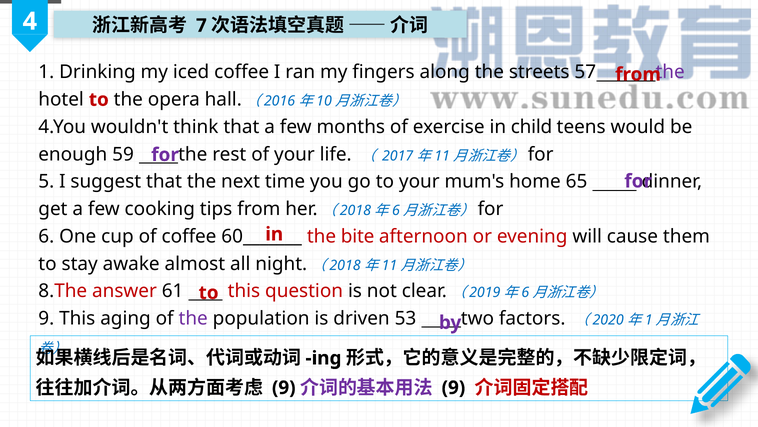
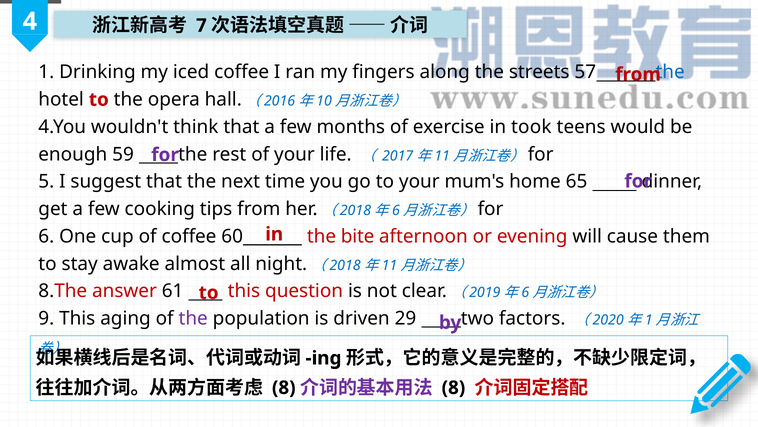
the at (670, 72) colour: purple -> blue
child: child -> took
53: 53 -> 29
9 at (284, 387): 9 -> 8
9 at (453, 387): 9 -> 8
